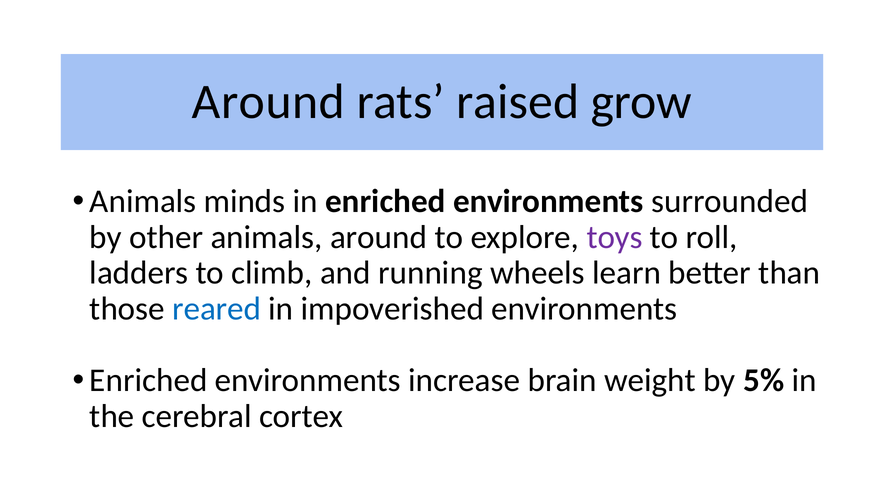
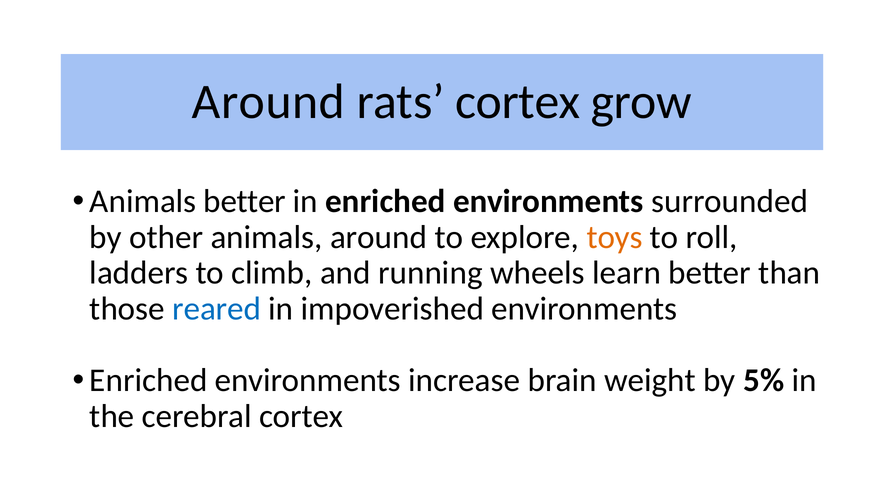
rats raised: raised -> cortex
Animals minds: minds -> better
toys colour: purple -> orange
